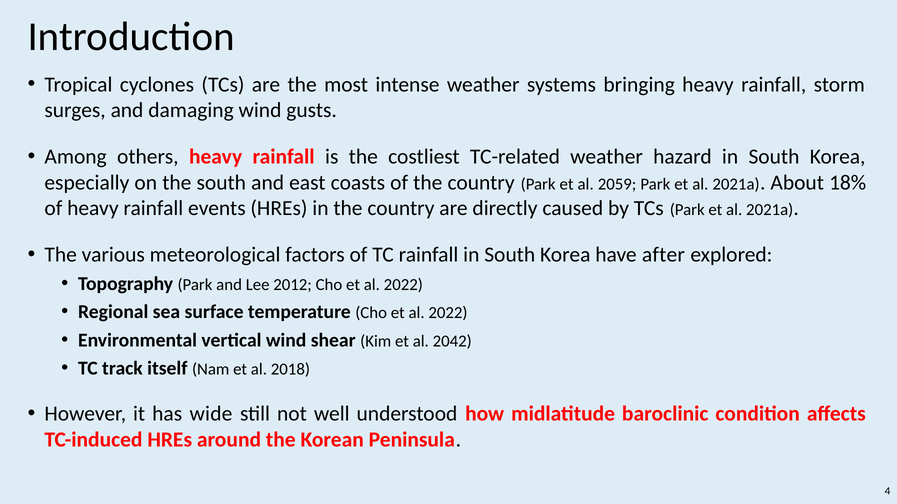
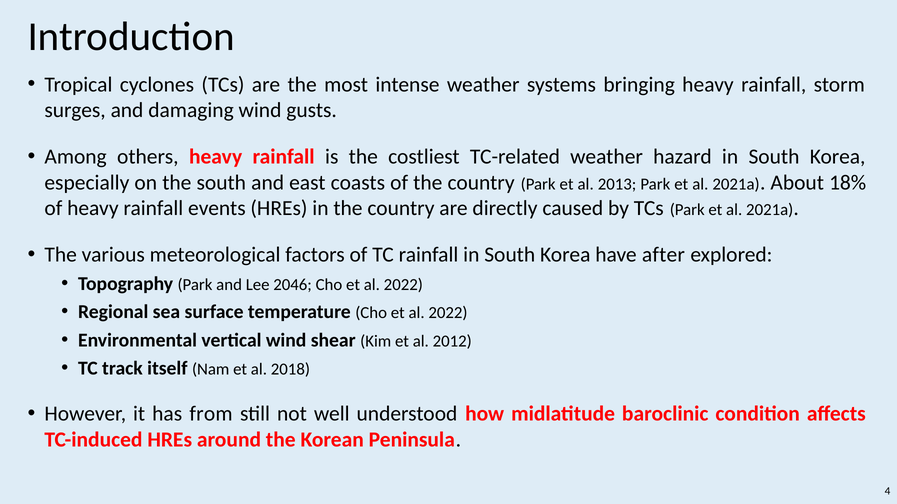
2059: 2059 -> 2013
2012: 2012 -> 2046
2042: 2042 -> 2012
wide: wide -> from
